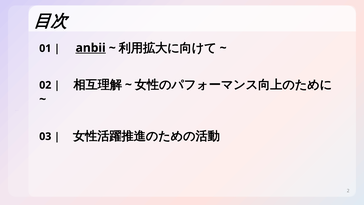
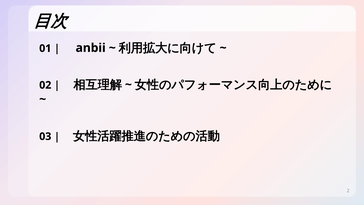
anbii underline: present -> none
